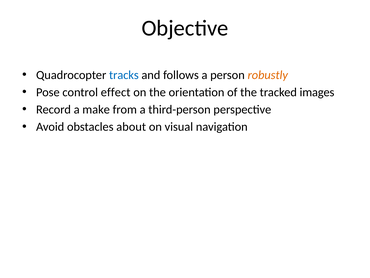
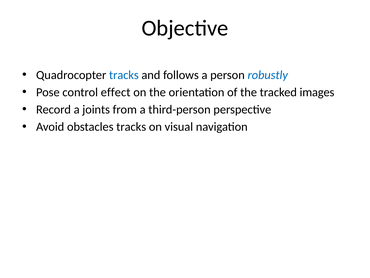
robustly colour: orange -> blue
make: make -> joints
obstacles about: about -> tracks
